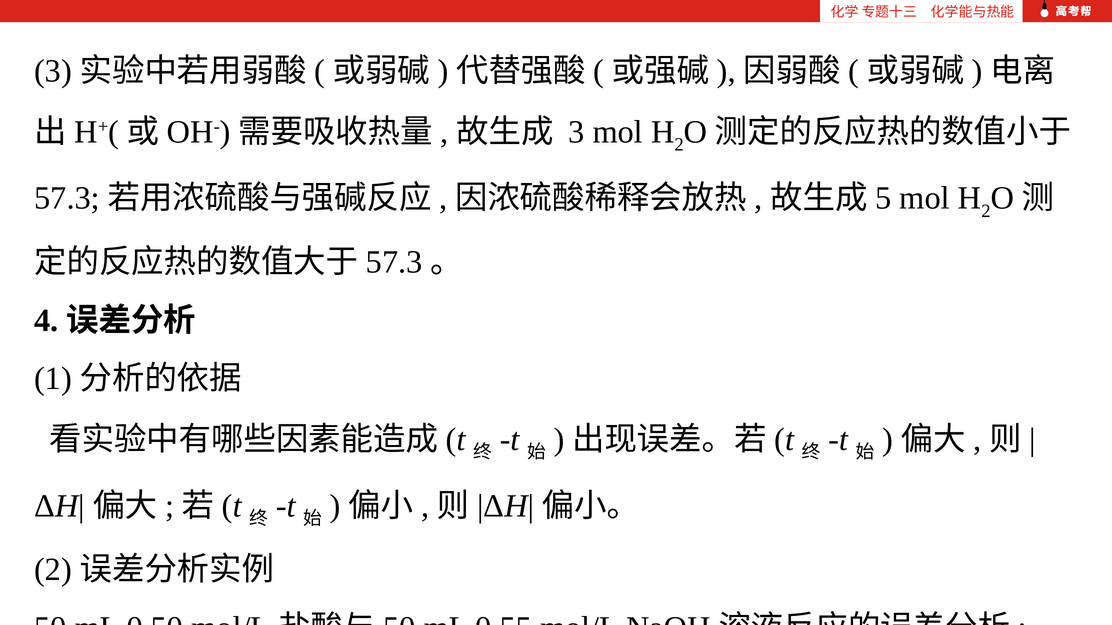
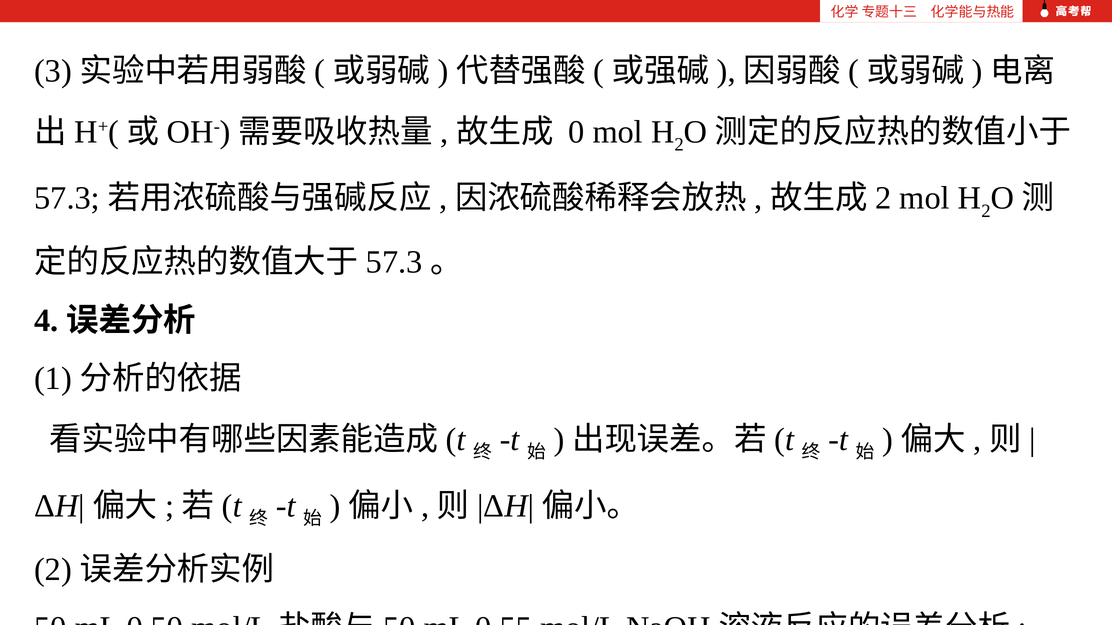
3 at (577, 132): 3 -> 0
5 at (883, 198): 5 -> 2
